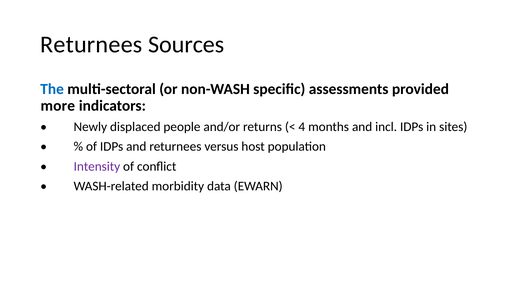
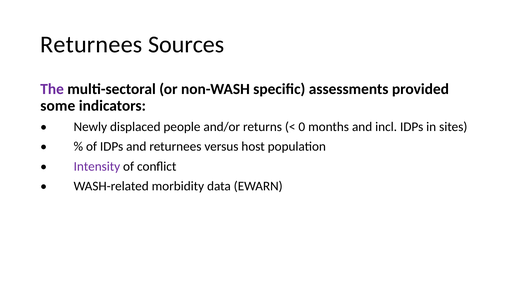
The colour: blue -> purple
more: more -> some
4: 4 -> 0
